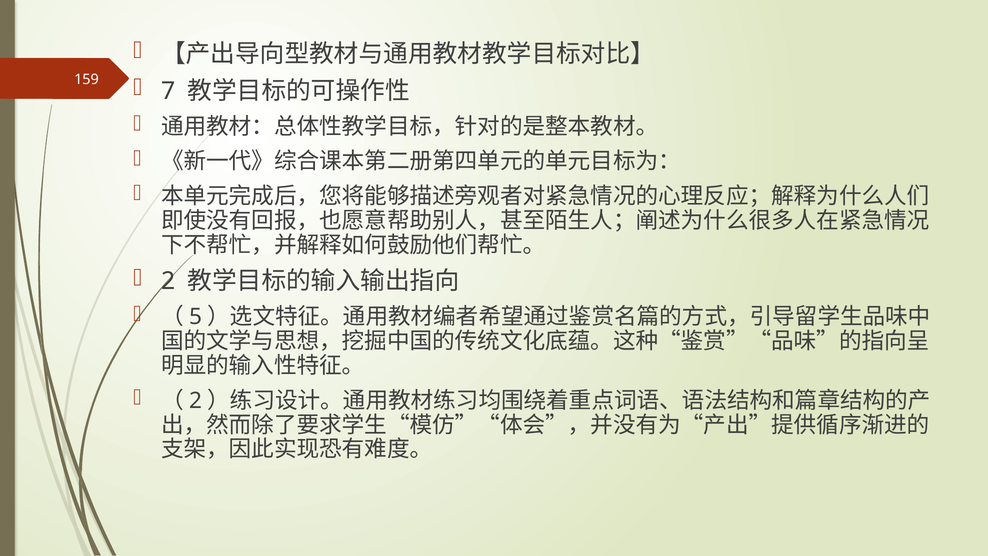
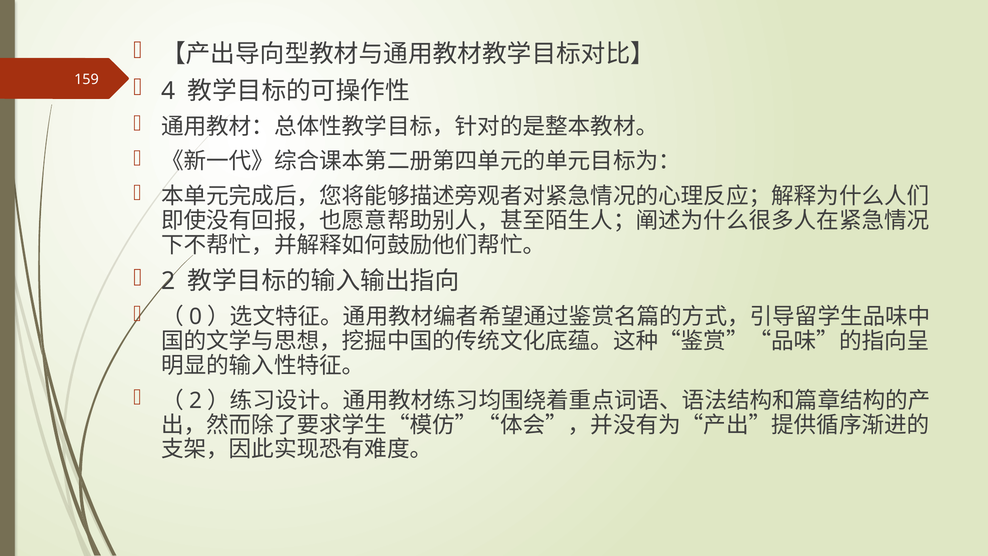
7: 7 -> 4
5: 5 -> 0
